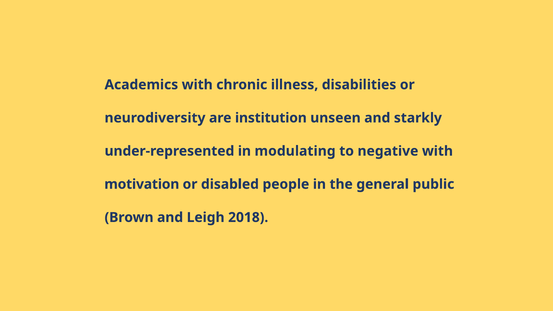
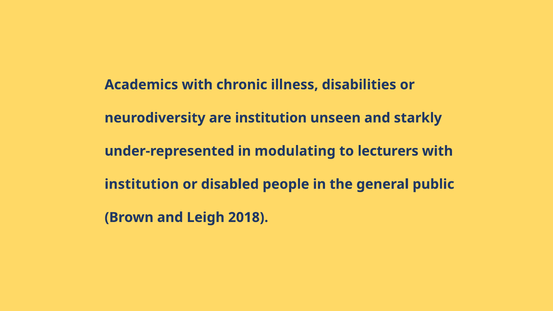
negative: negative -> lecturers
motivation at (142, 184): motivation -> institution
